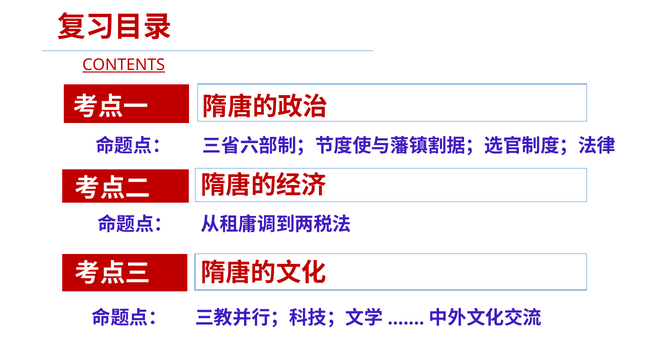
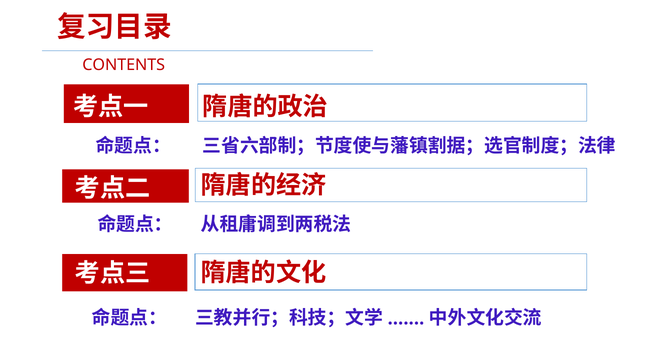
CONTENTS underline: present -> none
